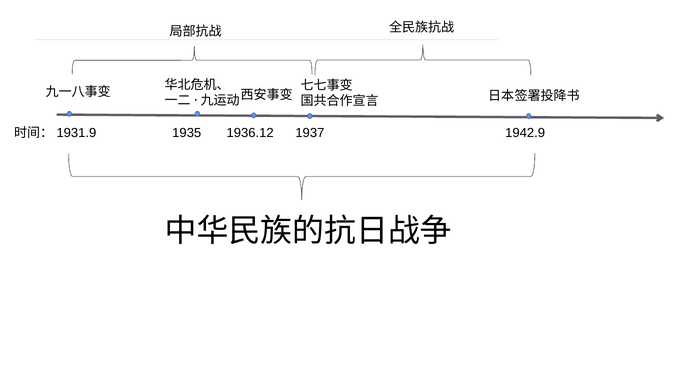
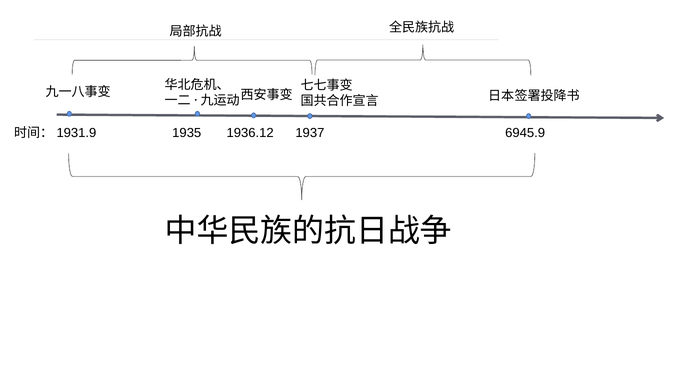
1942.9: 1942.9 -> 6945.9
